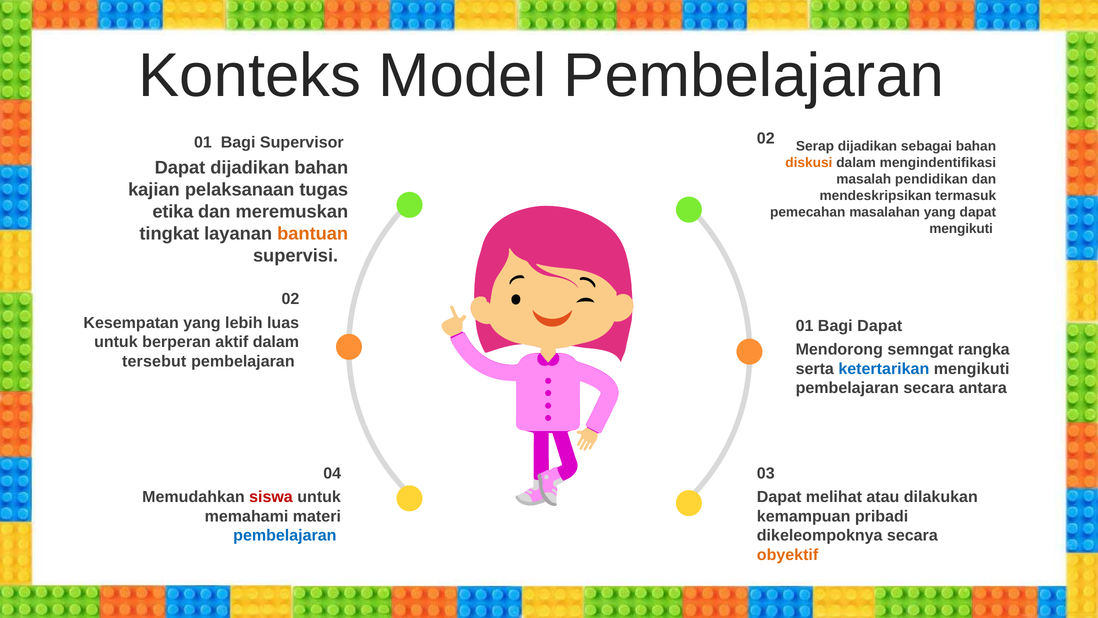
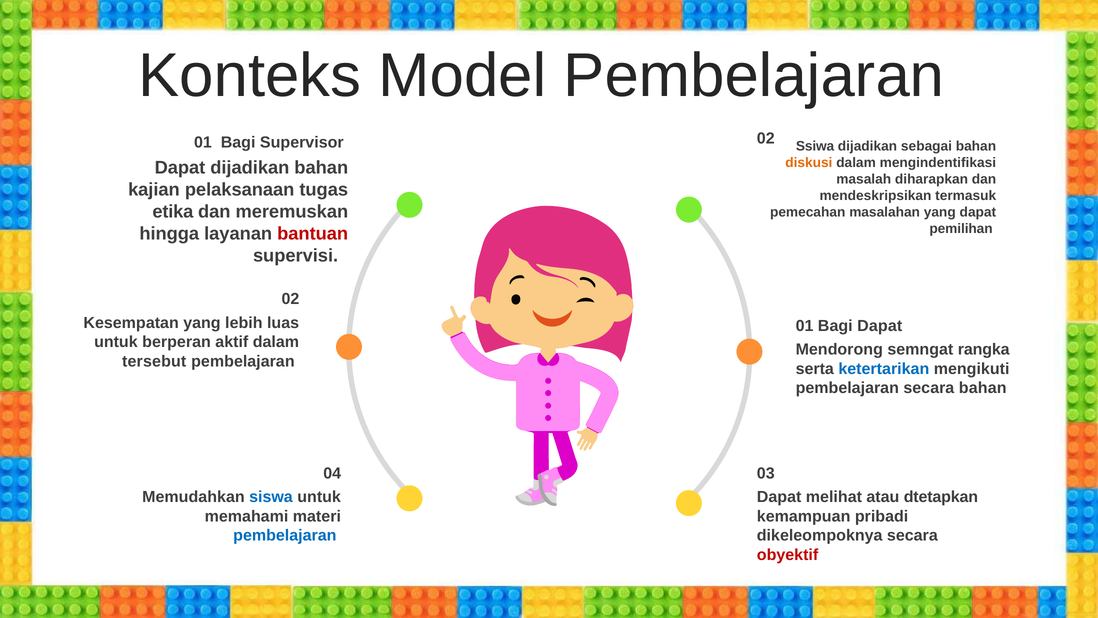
Serap: Serap -> Ssiwa
pendidikan: pendidikan -> diharapkan
mengikuti at (961, 228): mengikuti -> pemilihan
tingkat: tingkat -> hingga
bantuan colour: orange -> red
secara antara: antara -> bahan
siswa colour: red -> blue
dilakukan: dilakukan -> dtetapkan
obyektif colour: orange -> red
